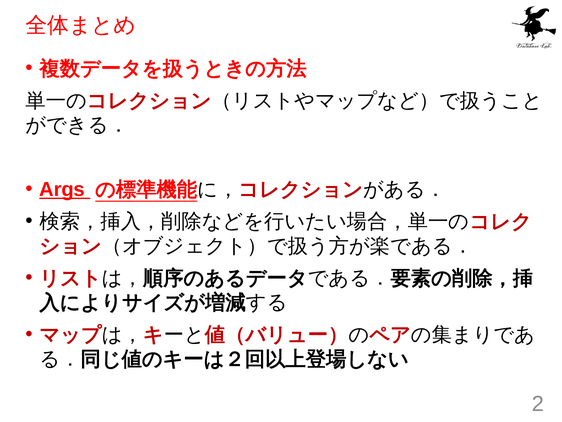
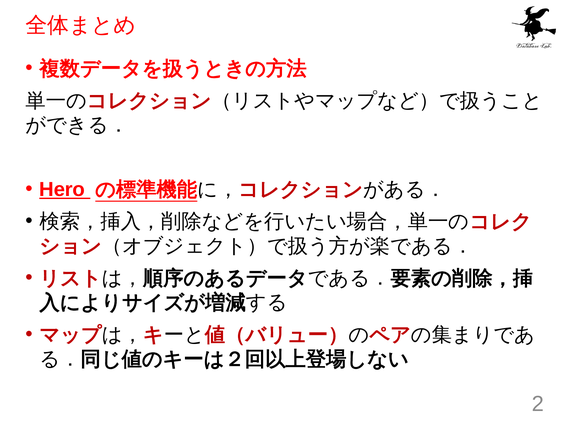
Args: Args -> Hero
